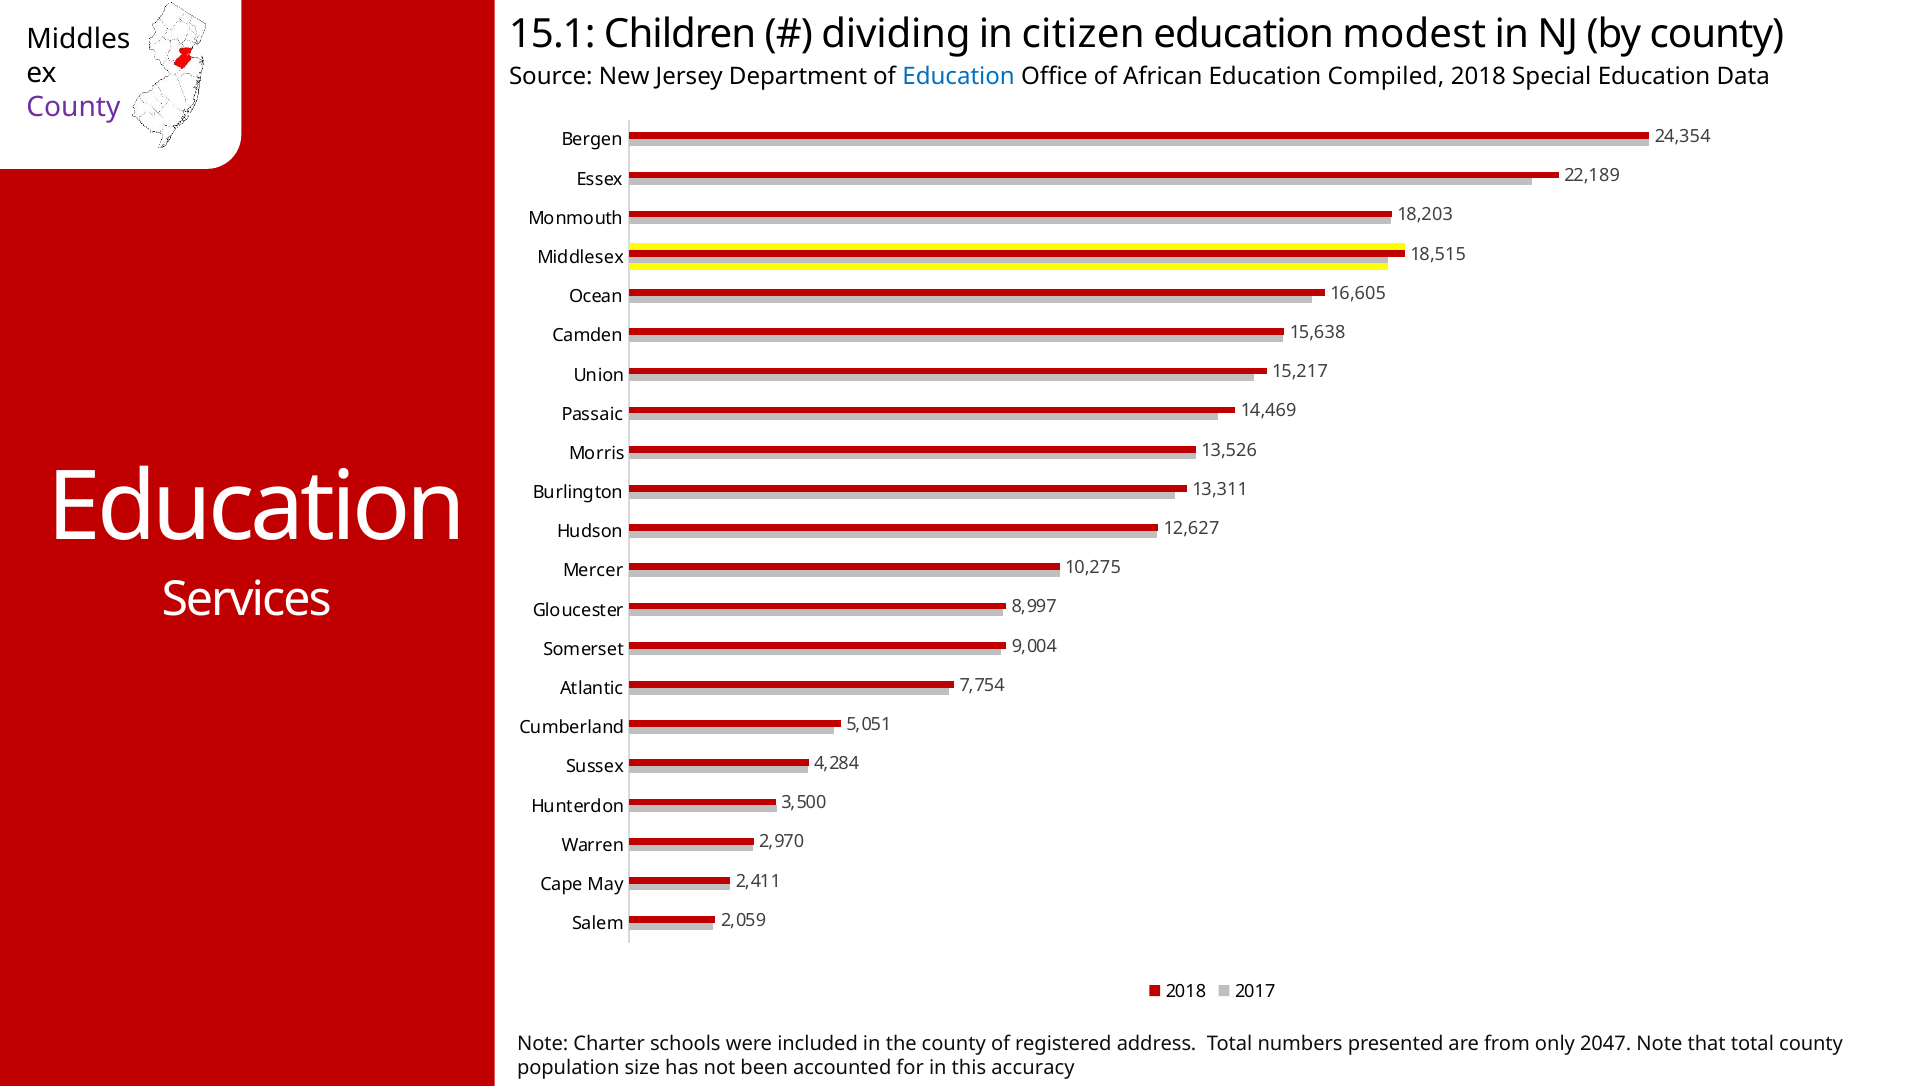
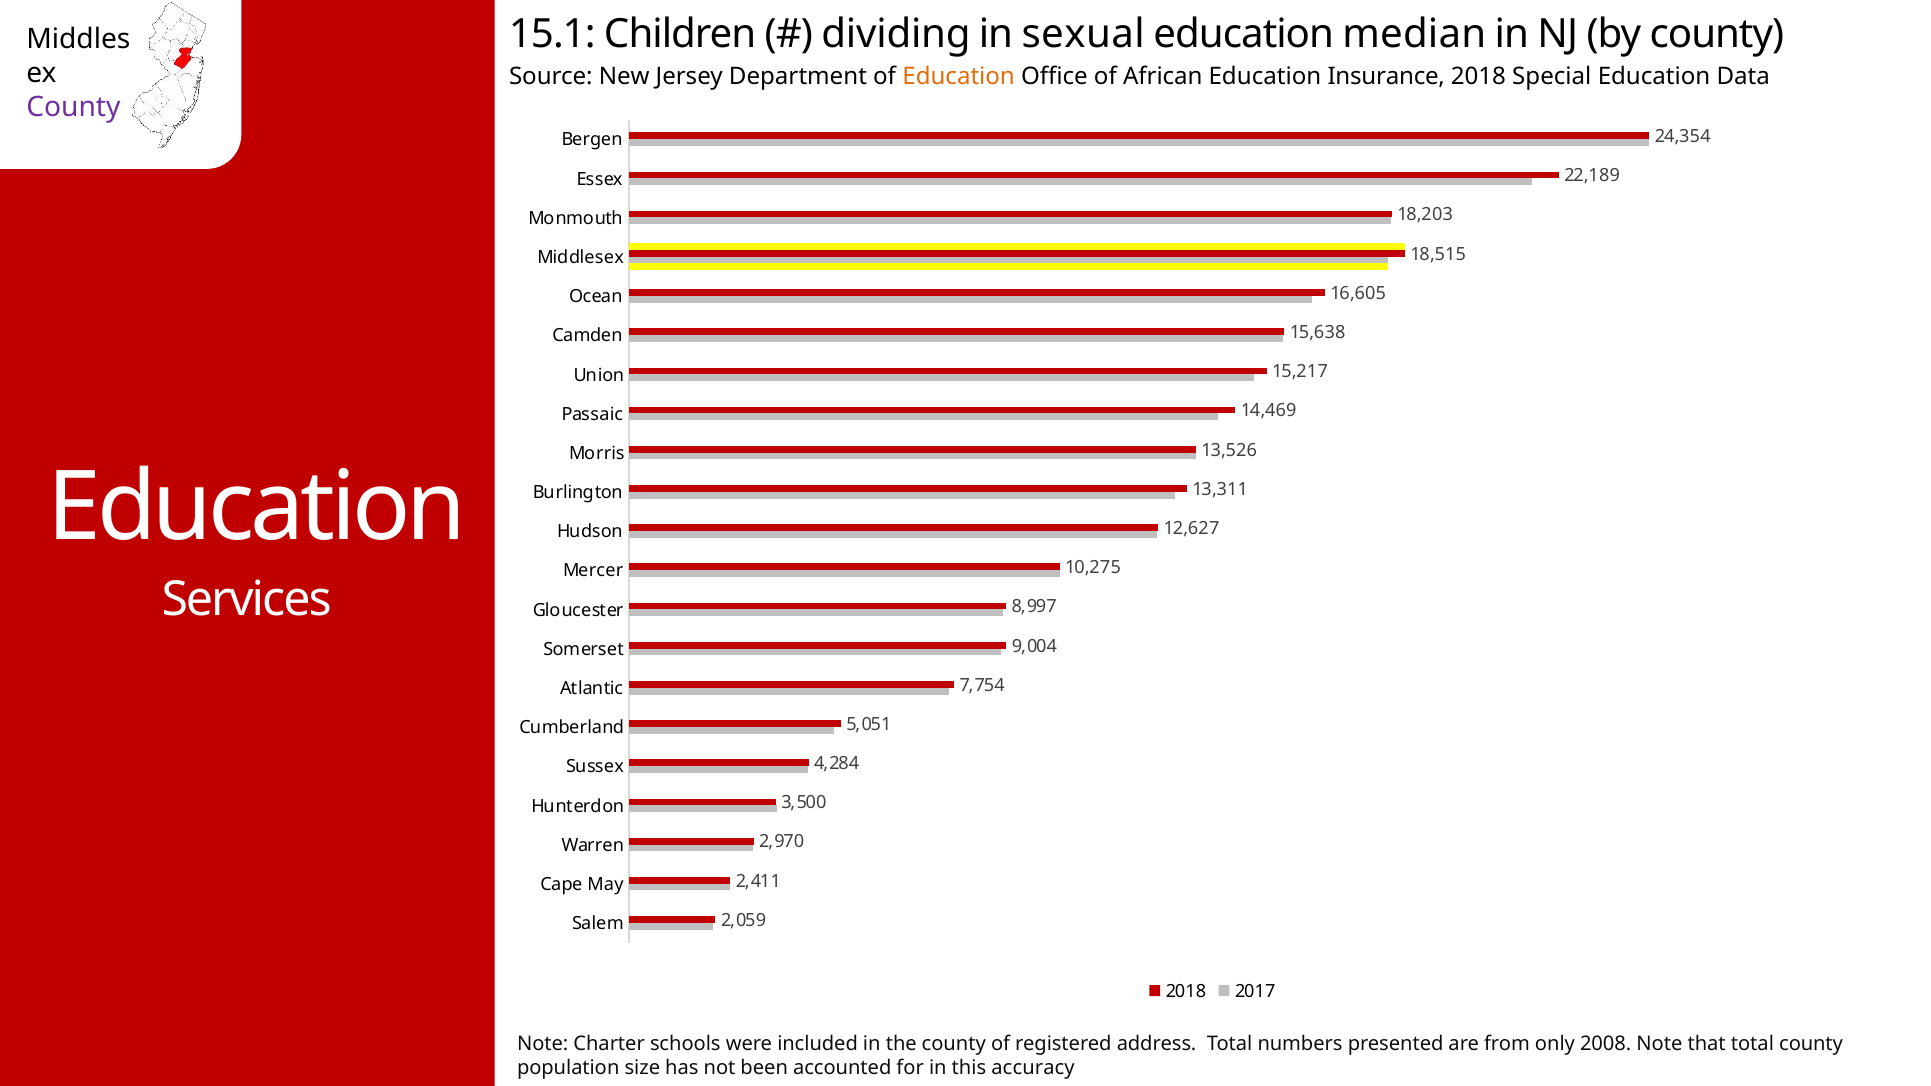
citizen: citizen -> sexual
modest: modest -> median
Education at (959, 77) colour: blue -> orange
Compiled: Compiled -> Insurance
2047: 2047 -> 2008
